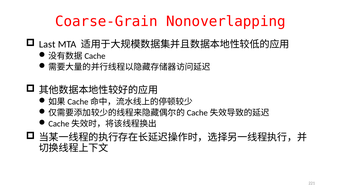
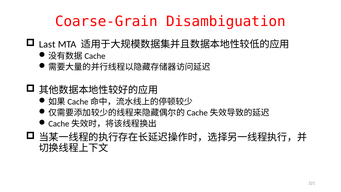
Nonoverlapping: Nonoverlapping -> Disambiguation
